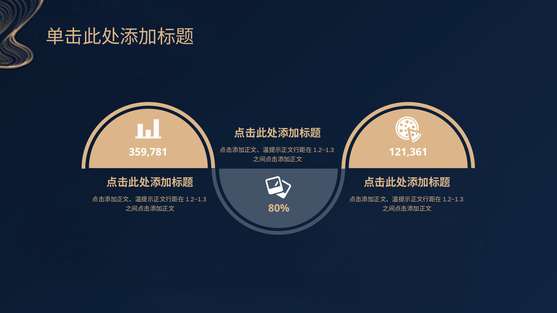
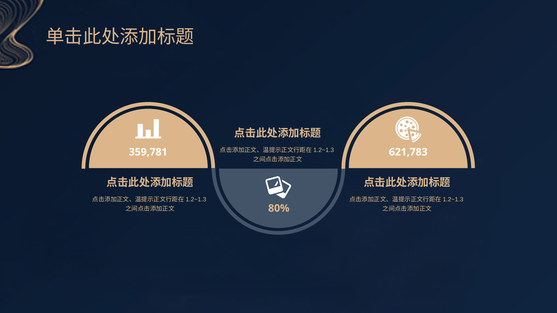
121,361: 121,361 -> 621,783
